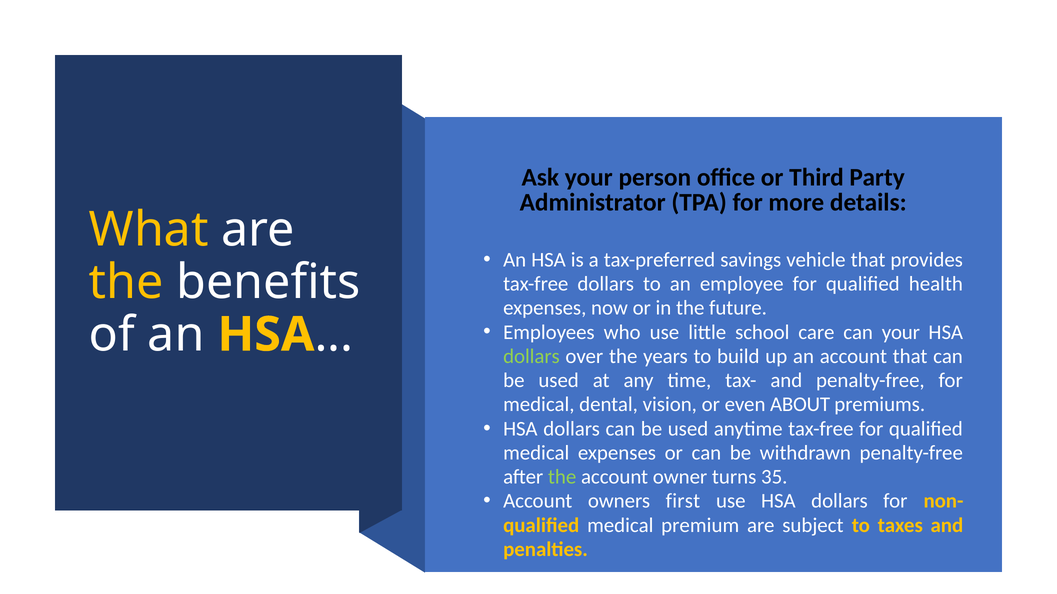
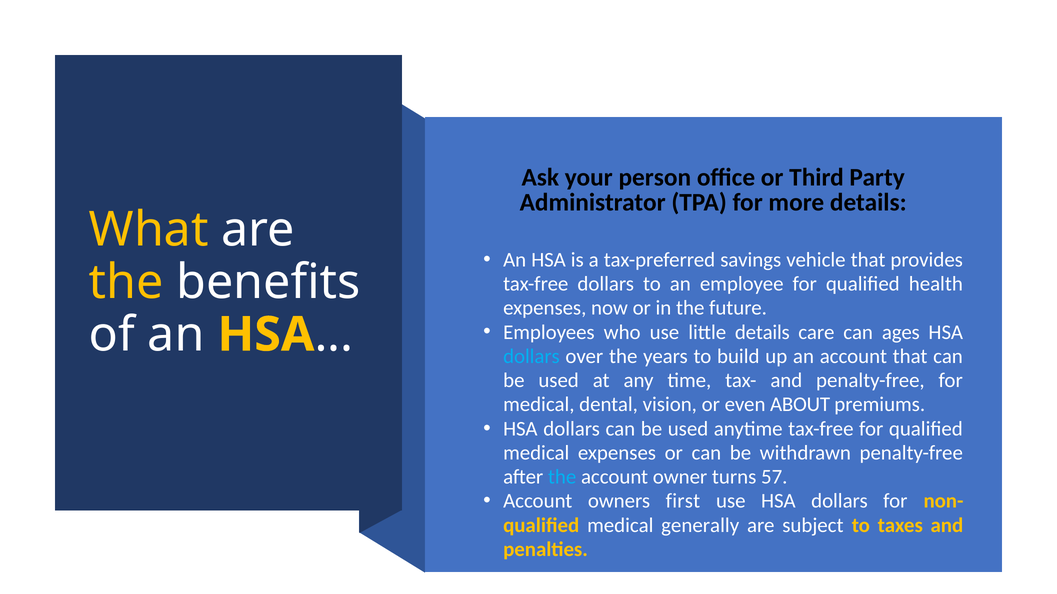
little school: school -> details
can your: your -> ages
dollars at (531, 357) colour: light green -> light blue
the at (562, 477) colour: light green -> light blue
35: 35 -> 57
premium: premium -> generally
